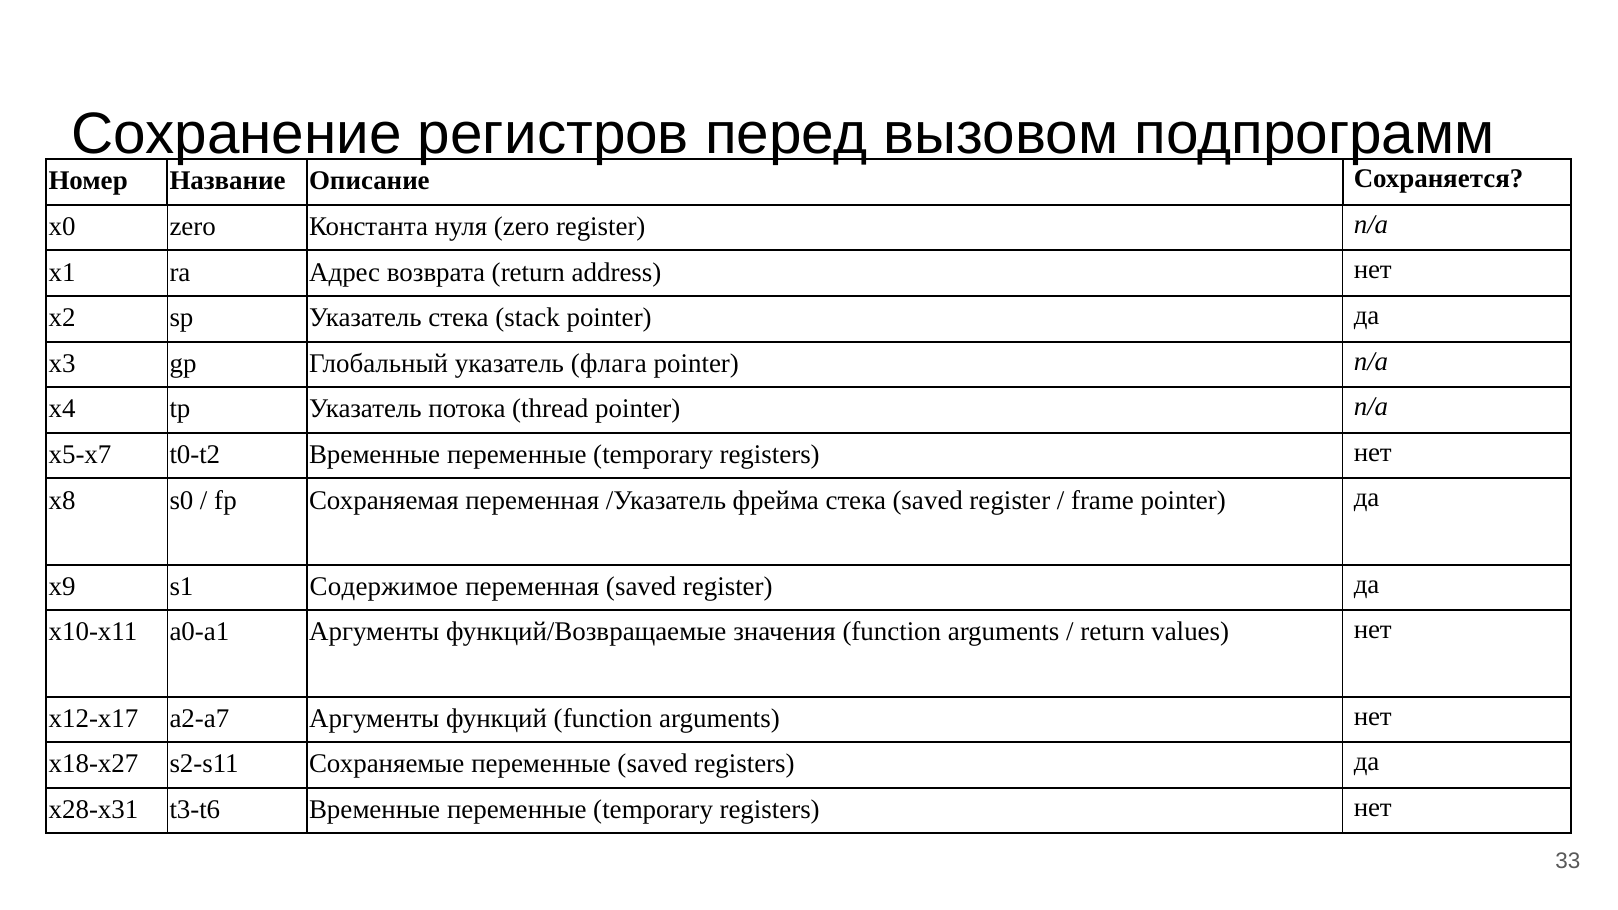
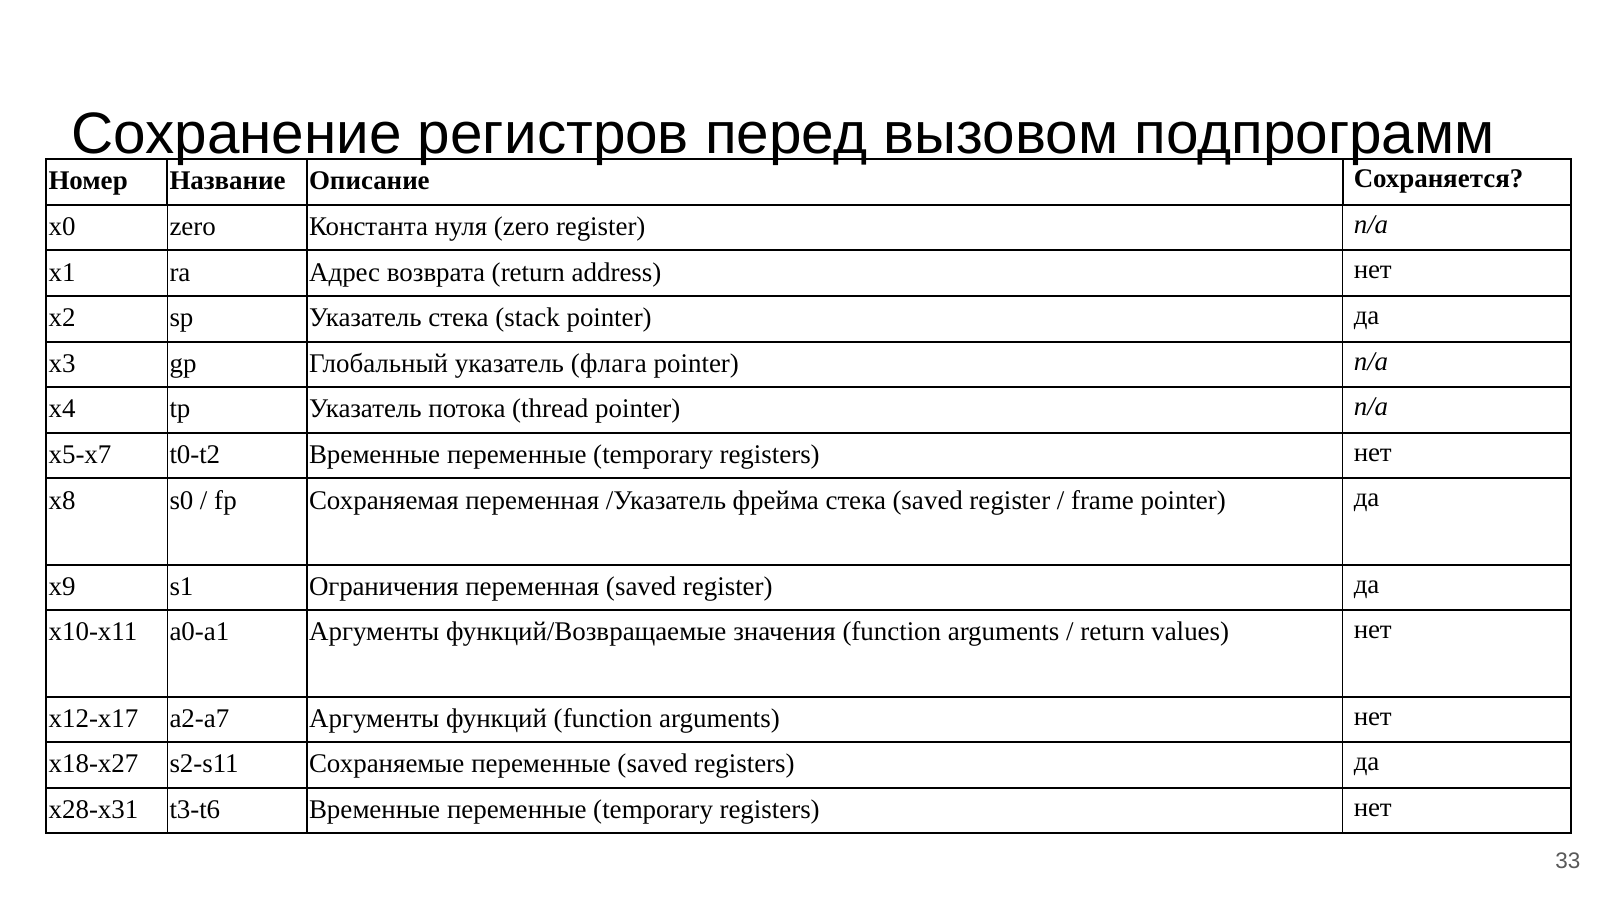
Содержимое: Содержимое -> Ограничения
